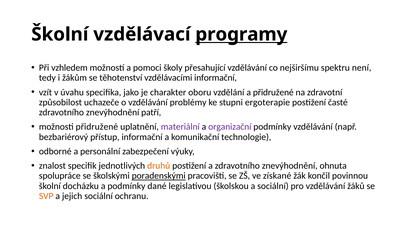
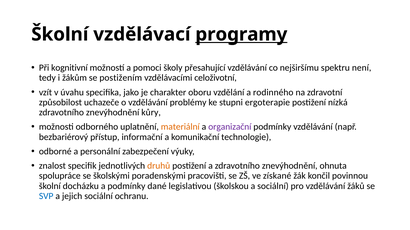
vzhledem: vzhledem -> kognitivní
těhotenství: těhotenství -> postižením
vzdělávacími informační: informační -> celoživotní
a přidružené: přidružené -> rodinného
časté: časté -> nízká
patří: patří -> kůry
možnosti přidružené: přidružené -> odborného
materiální colour: purple -> orange
poradenskými underline: present -> none
SVP colour: orange -> blue
